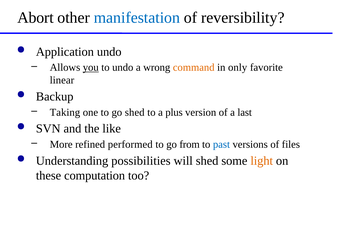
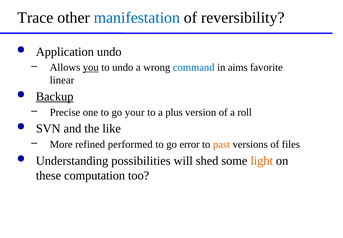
Abort: Abort -> Trace
command colour: orange -> blue
only: only -> aims
Backup underline: none -> present
Taking: Taking -> Precise
go shed: shed -> your
last: last -> roll
from: from -> error
past colour: blue -> orange
